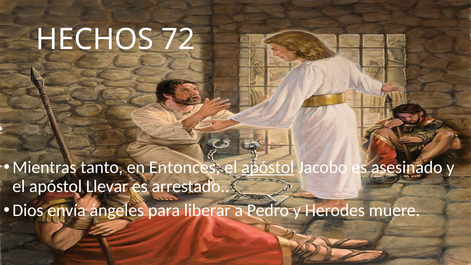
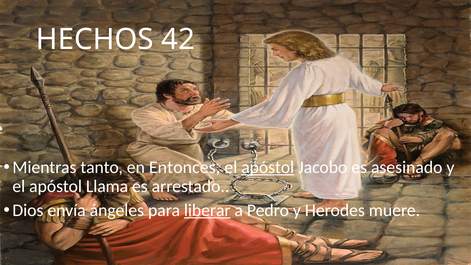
72: 72 -> 42
Llevar: Llevar -> Llama
liberar underline: none -> present
